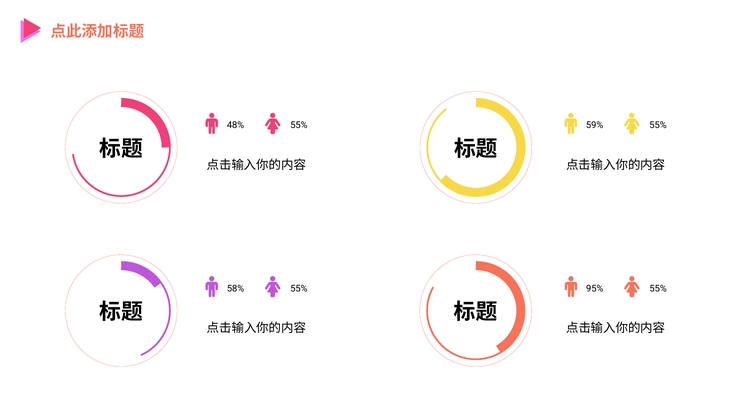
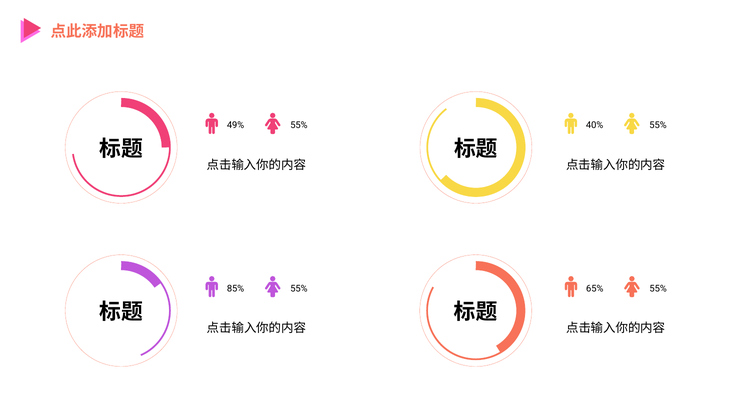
48%: 48% -> 49%
59%: 59% -> 40%
58%: 58% -> 85%
95%: 95% -> 65%
